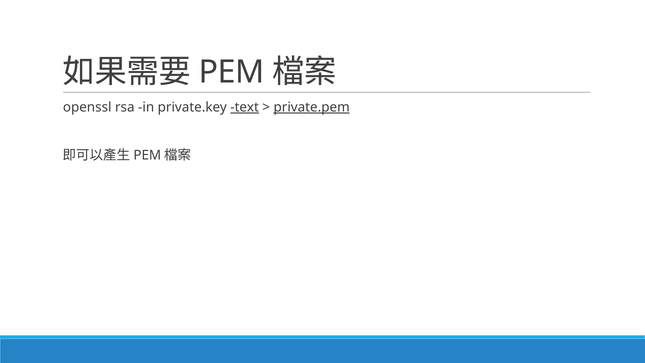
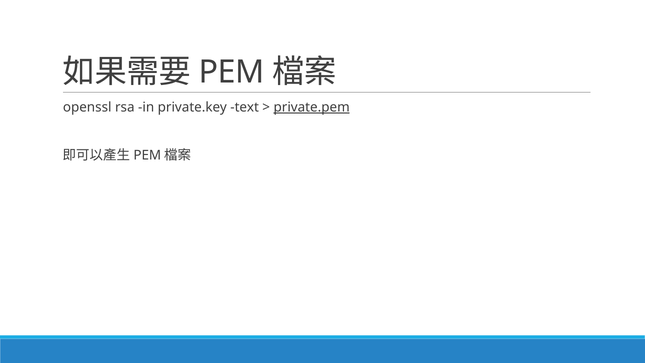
text underline: present -> none
